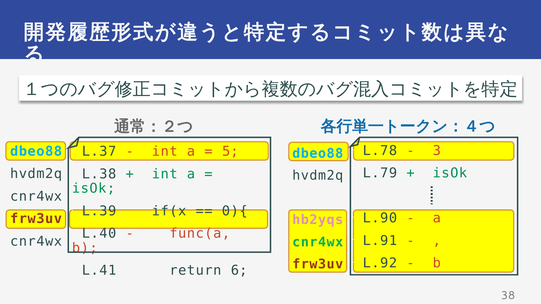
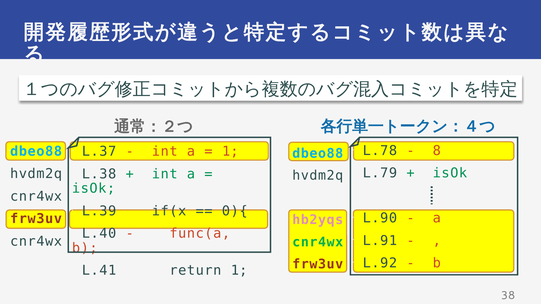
3: 3 -> 8
5 at (230, 152): 5 -> 1
return 6: 6 -> 1
